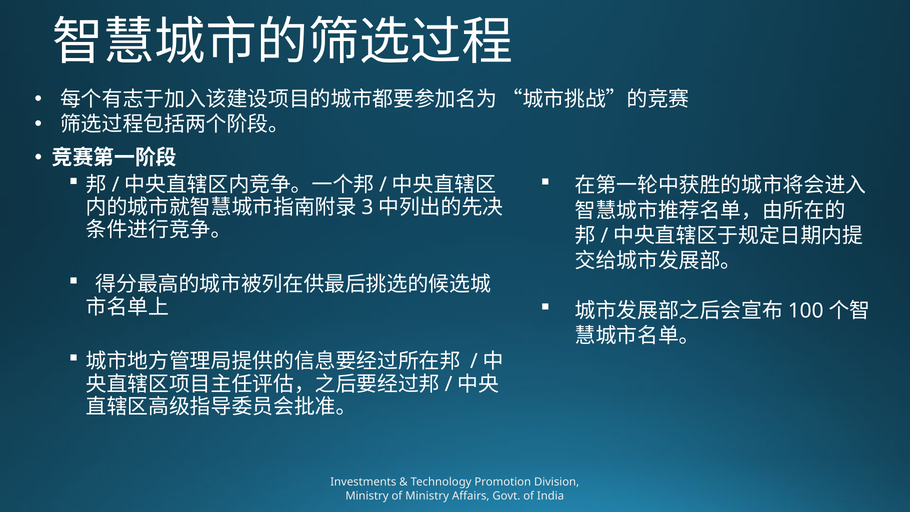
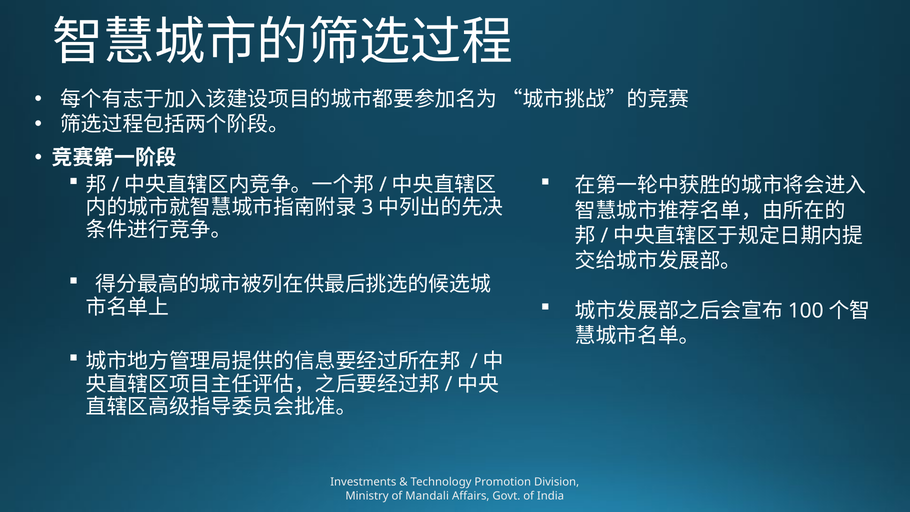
of Ministry: Ministry -> Mandali
